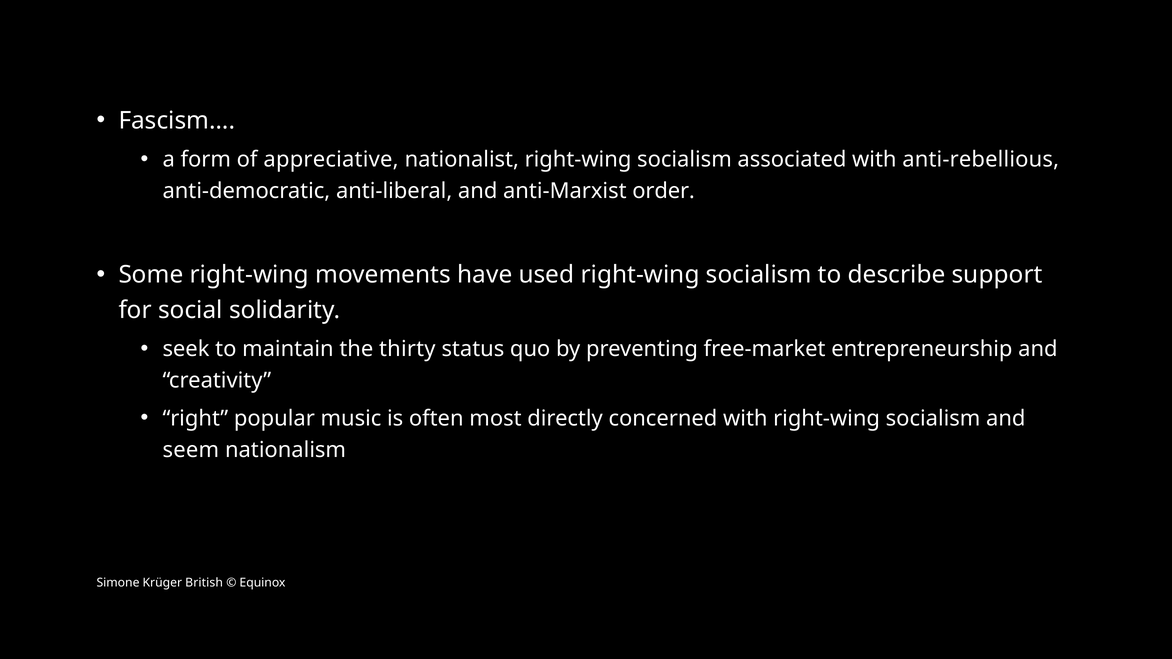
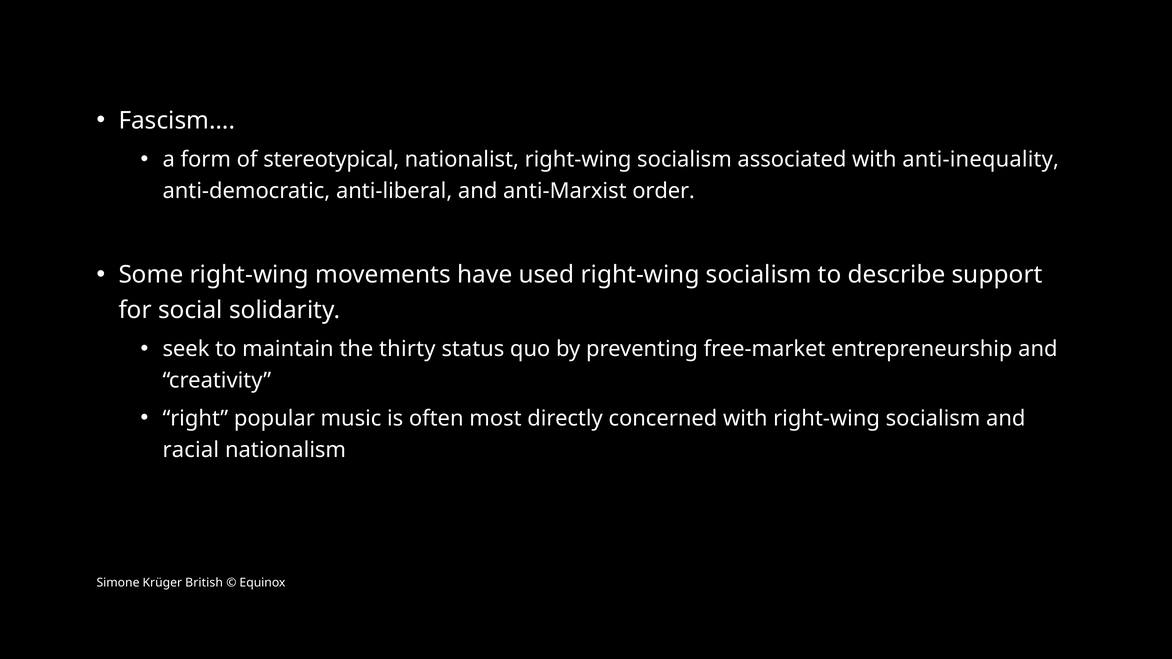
appreciative: appreciative -> stereotypical
anti-rebellious: anti-rebellious -> anti-inequality
seem: seem -> racial
